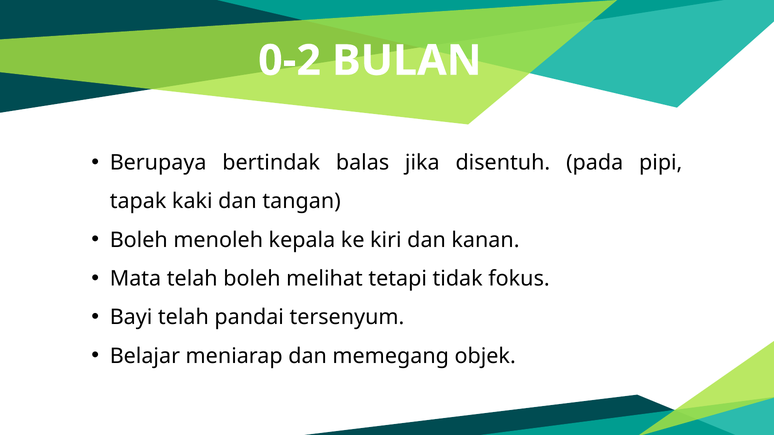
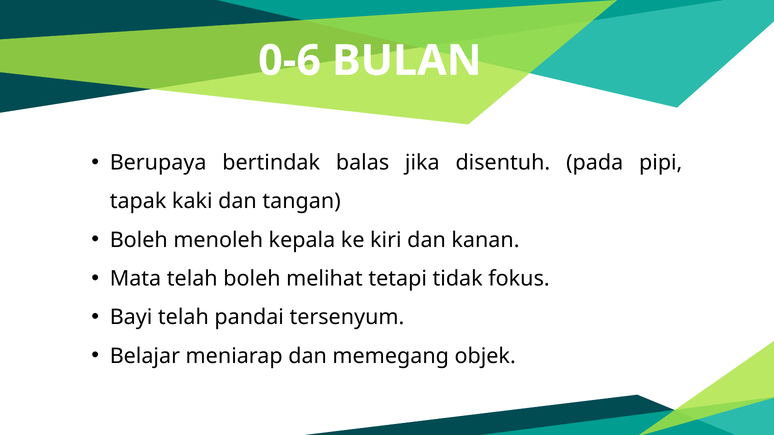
0-2: 0-2 -> 0-6
